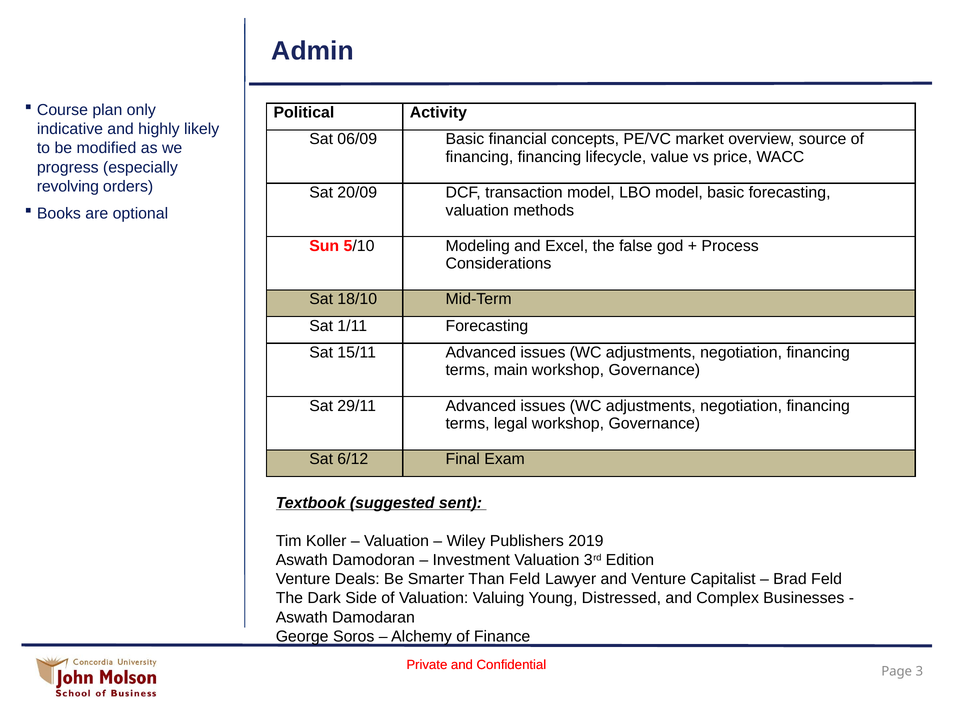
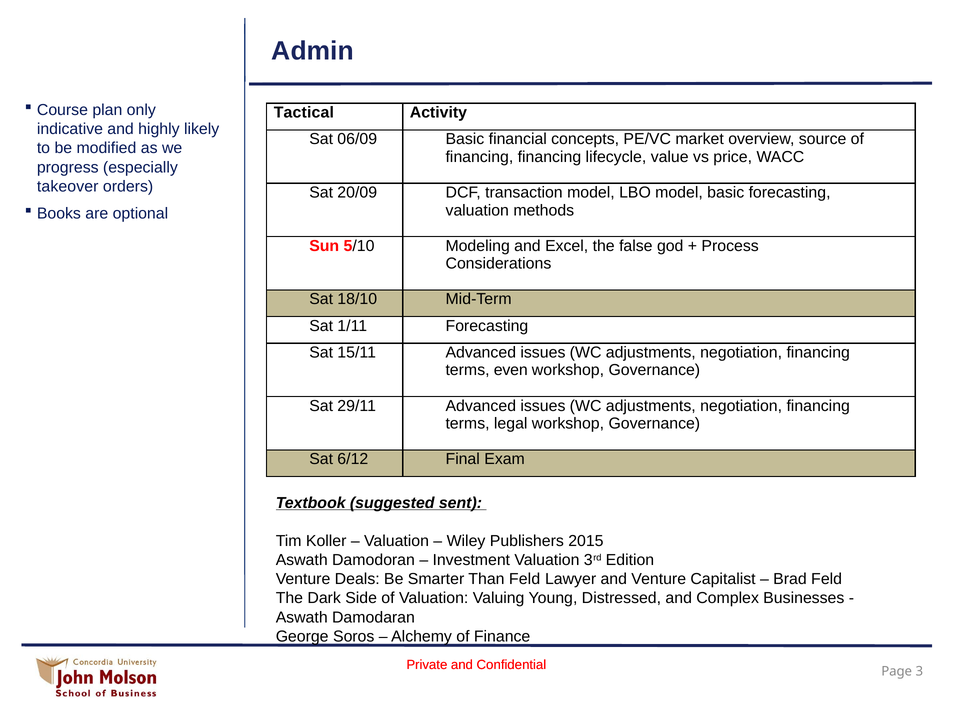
Political: Political -> Tactical
revolving: revolving -> takeover
main: main -> even
2019: 2019 -> 2015
